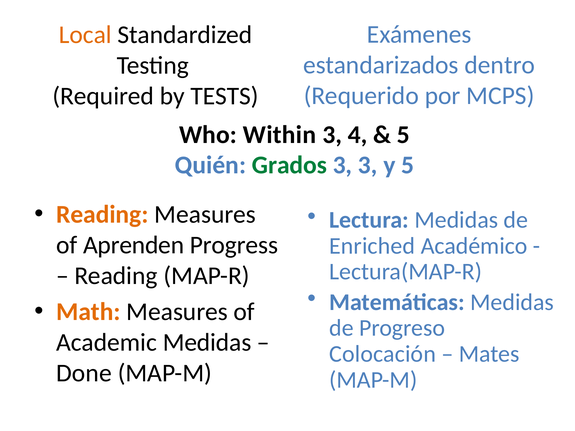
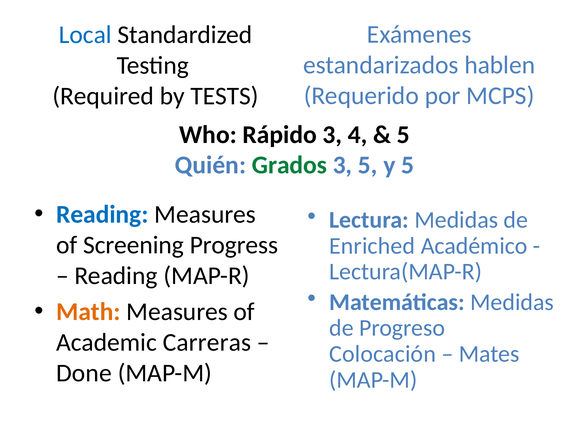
Local colour: orange -> blue
dentro: dentro -> hablen
Within: Within -> Rápido
3 3: 3 -> 5
Reading at (102, 215) colour: orange -> blue
Aprenden: Aprenden -> Screening
Academic Medidas: Medidas -> Carreras
